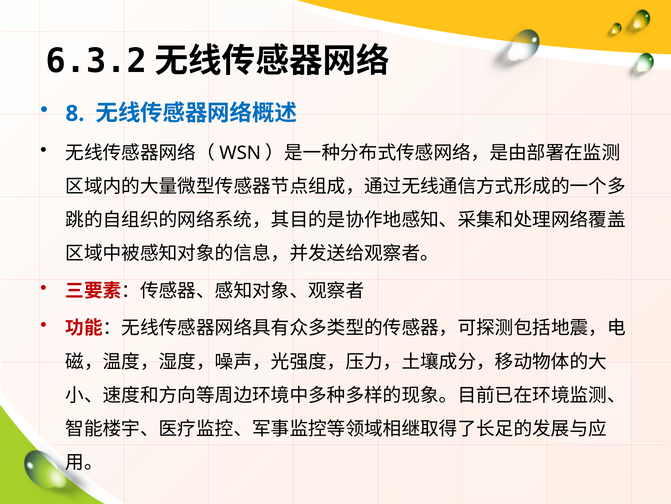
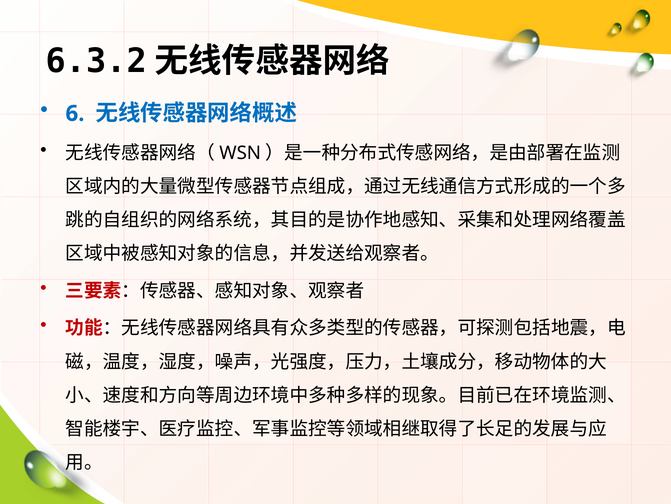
8: 8 -> 6
